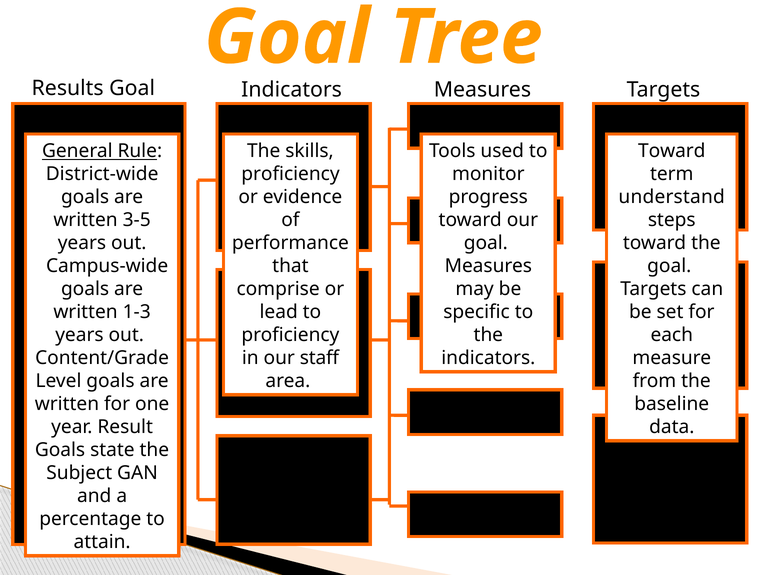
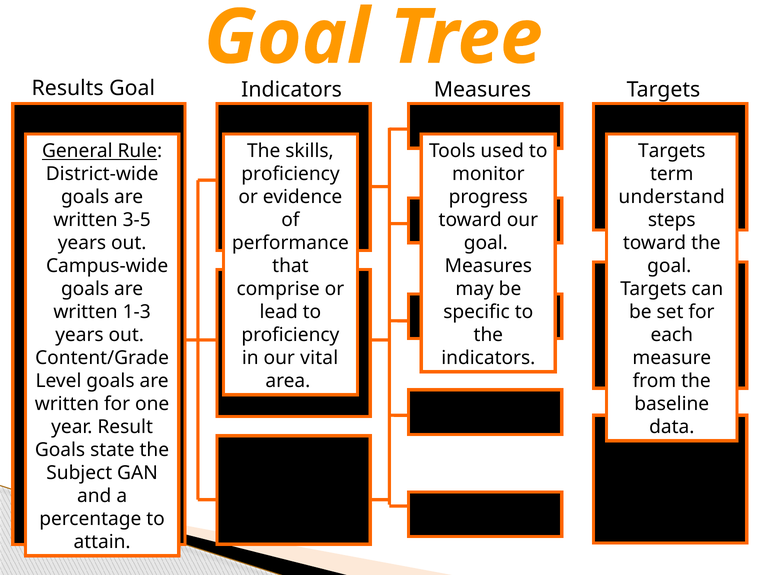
Toward at (672, 151): Toward -> Targets
staff: staff -> vital
